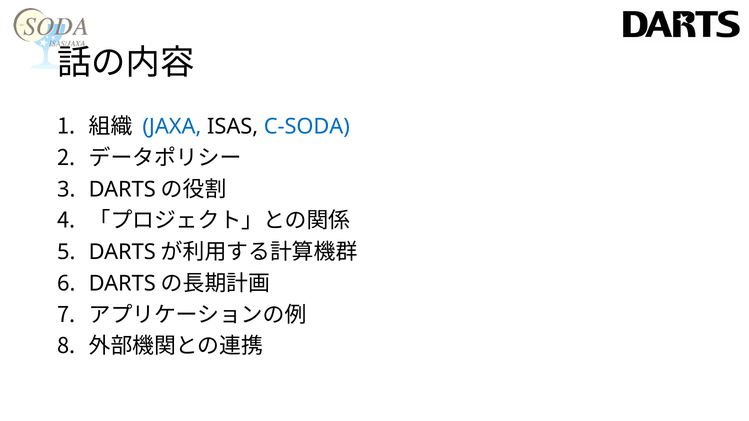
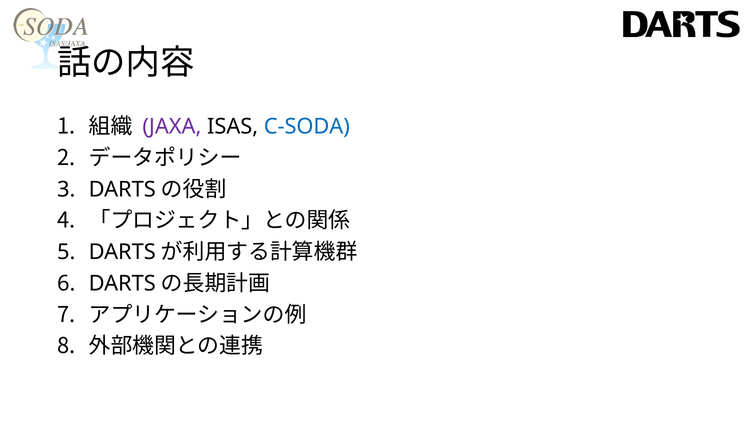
JAXA colour: blue -> purple
